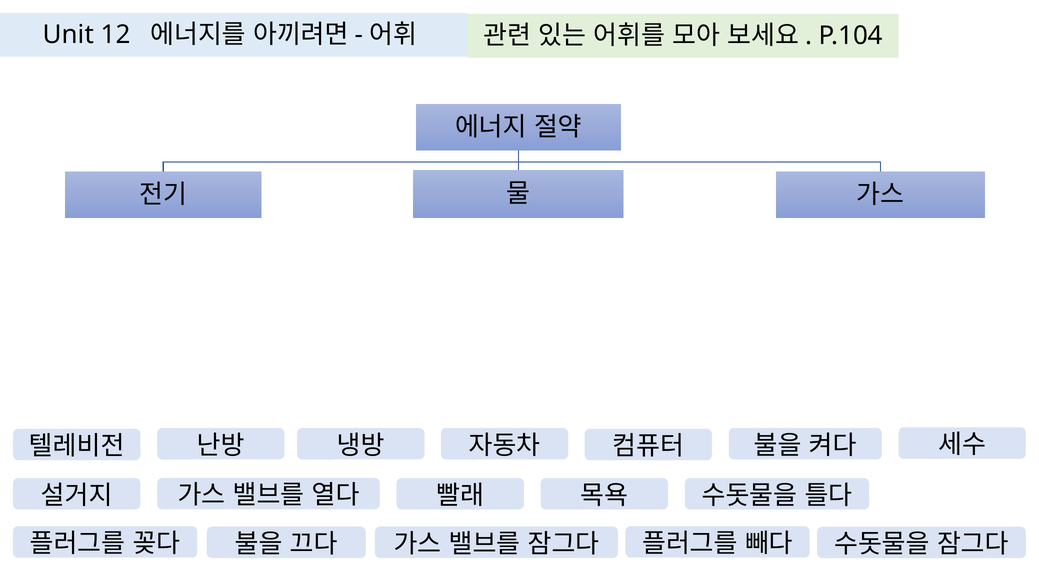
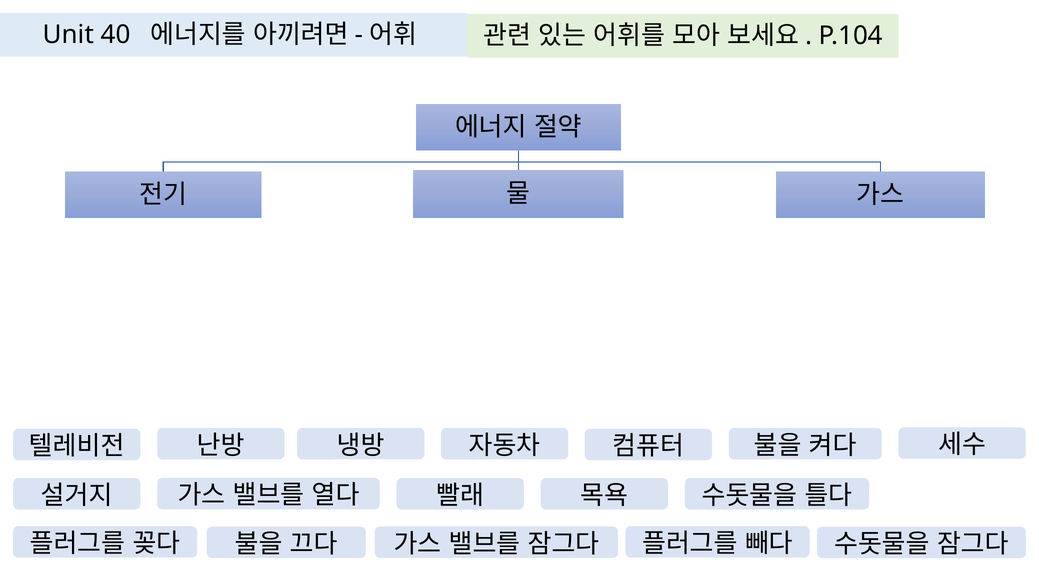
12: 12 -> 40
